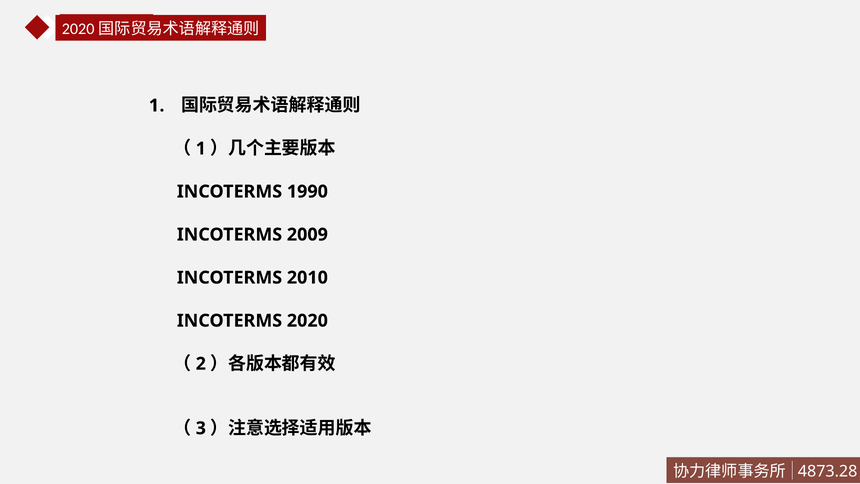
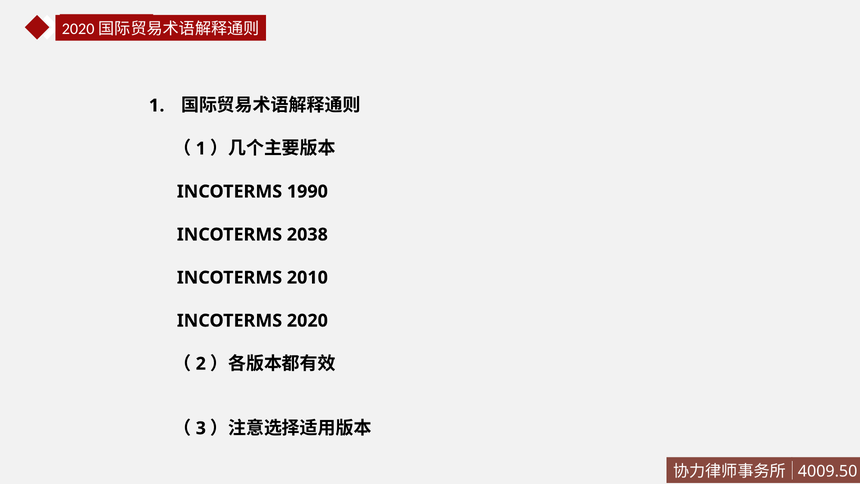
2009: 2009 -> 2038
4873.28: 4873.28 -> 4009.50
